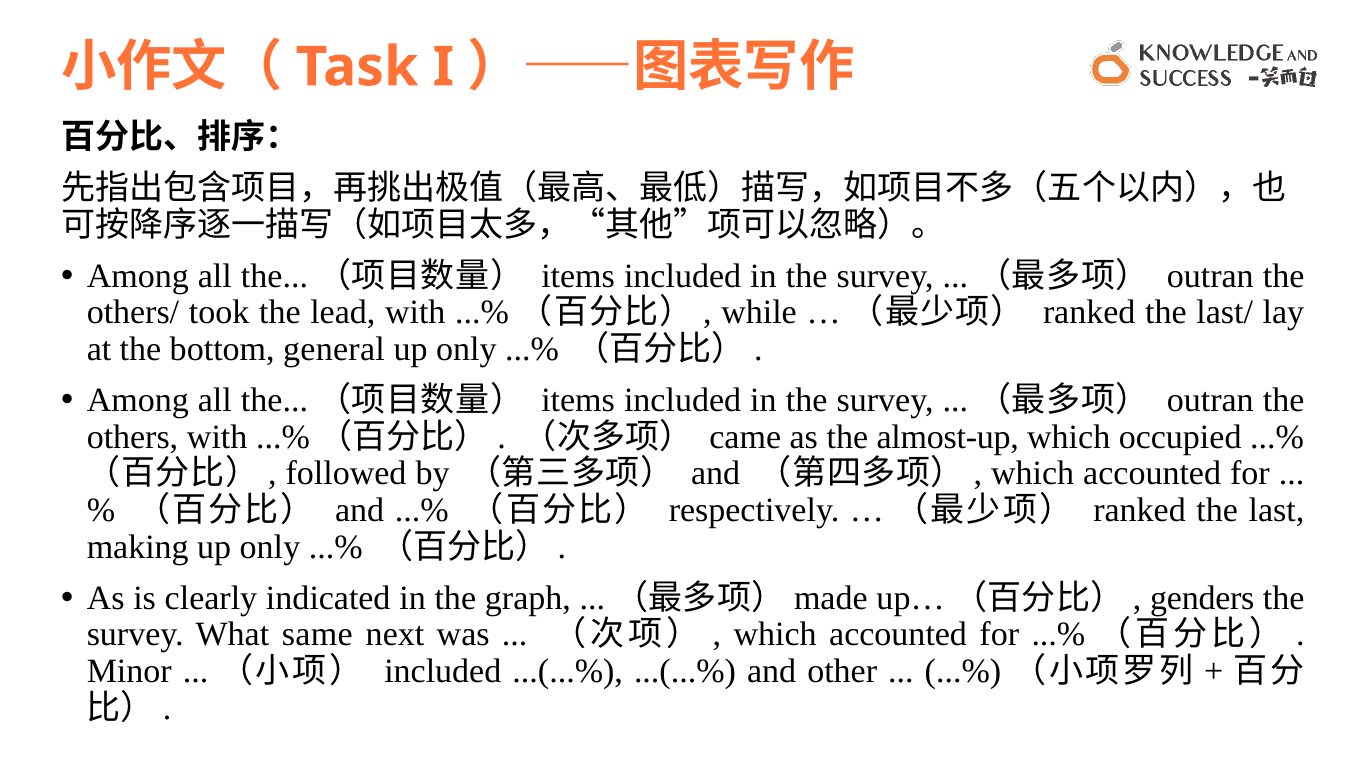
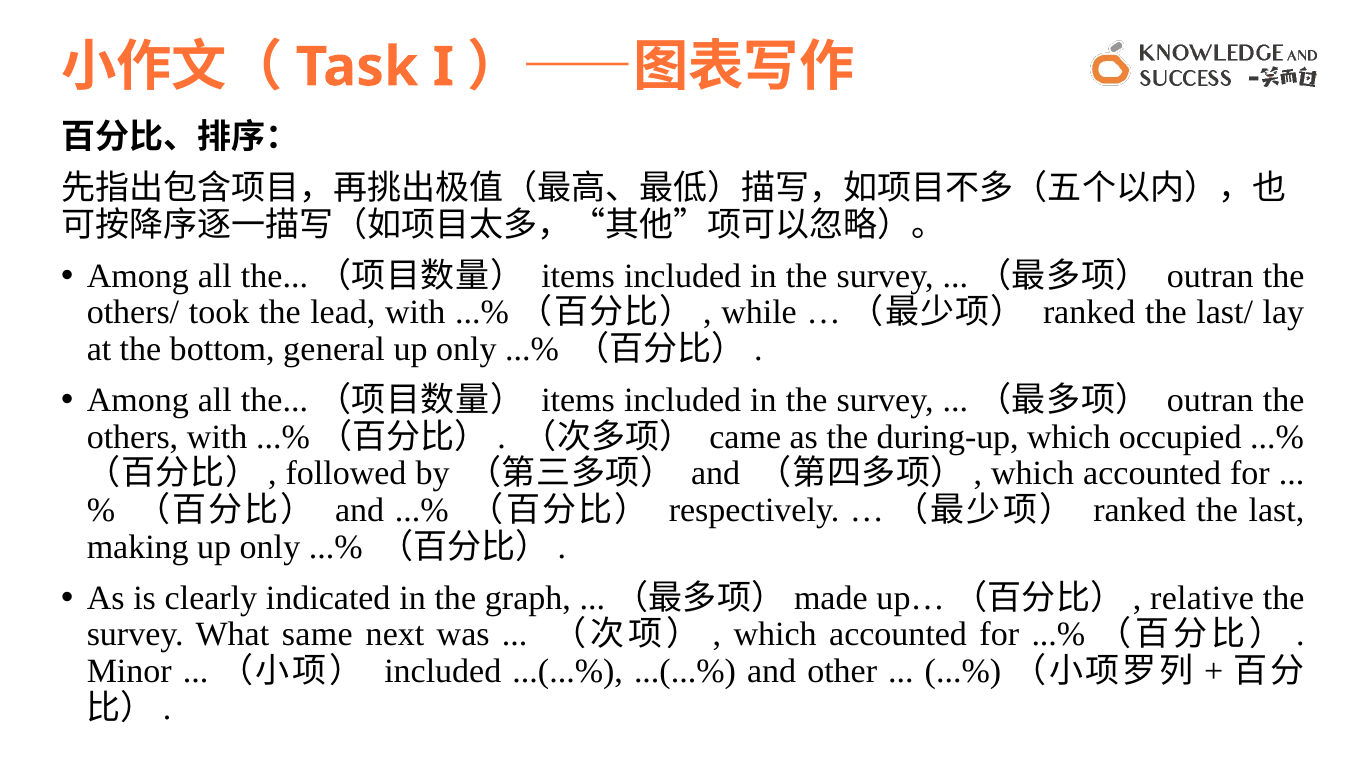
almost-up: almost-up -> during-up
genders: genders -> relative
